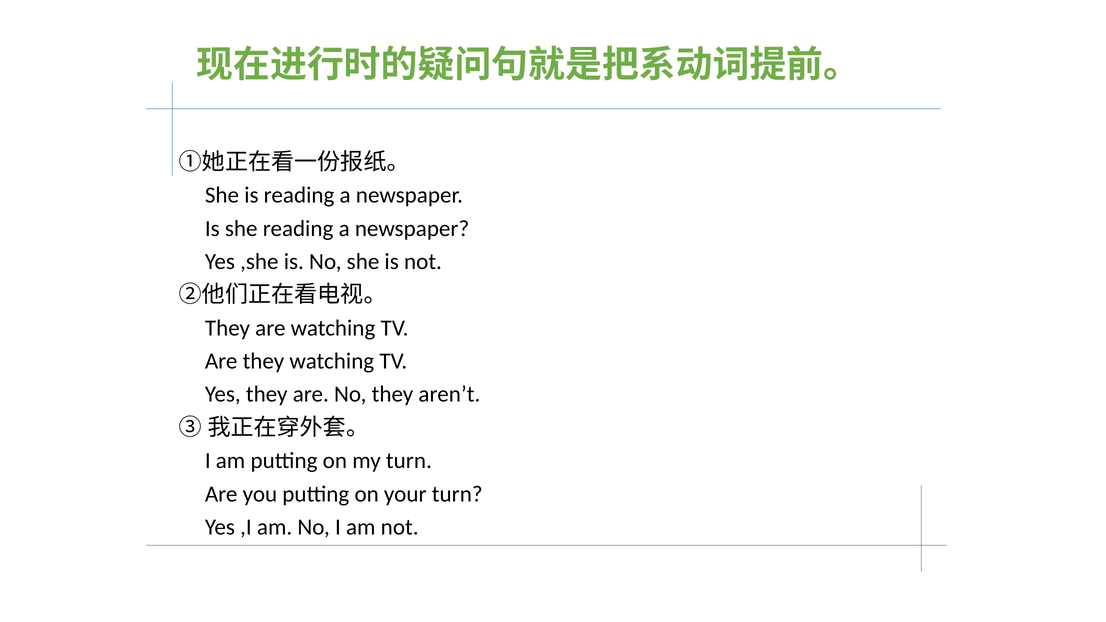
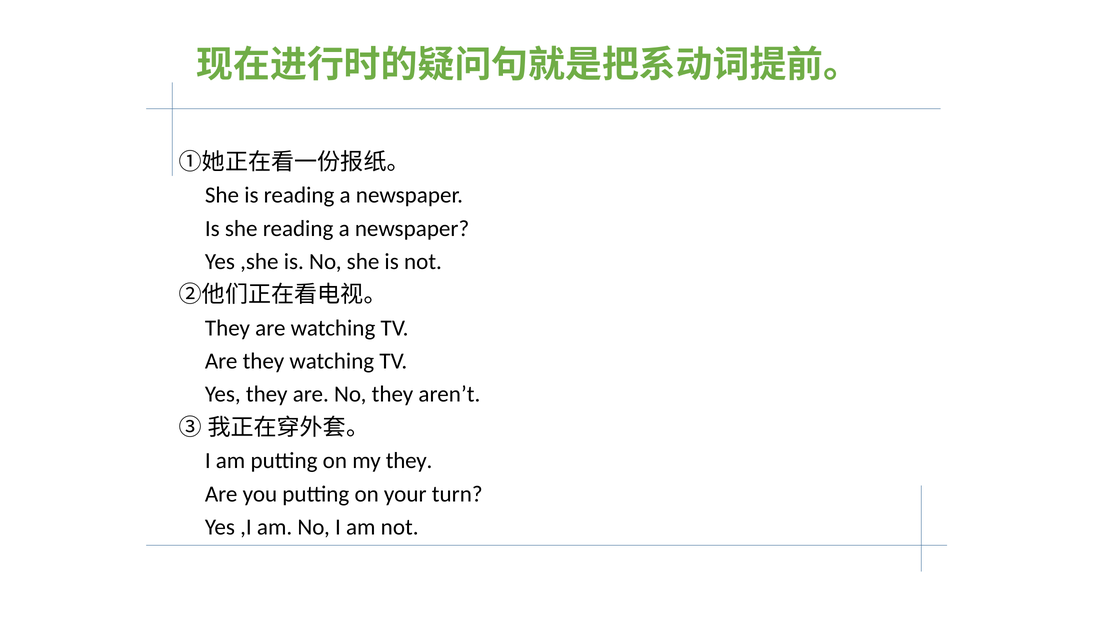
my turn: turn -> they
